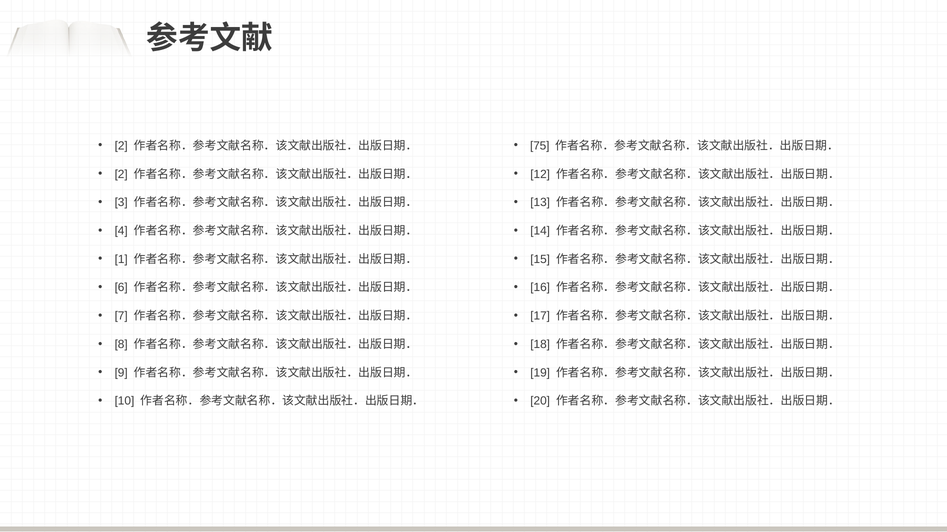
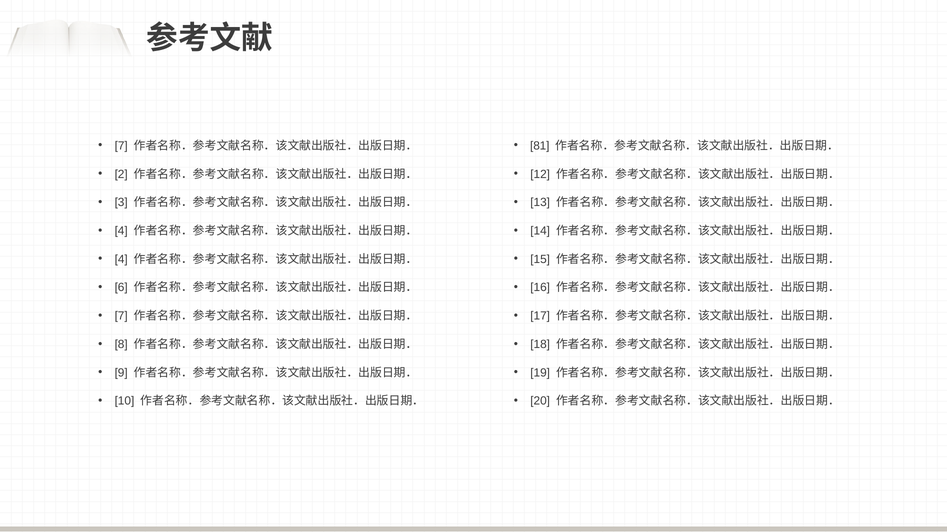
2 at (121, 146): 2 -> 7
75: 75 -> 81
1 at (121, 260): 1 -> 4
